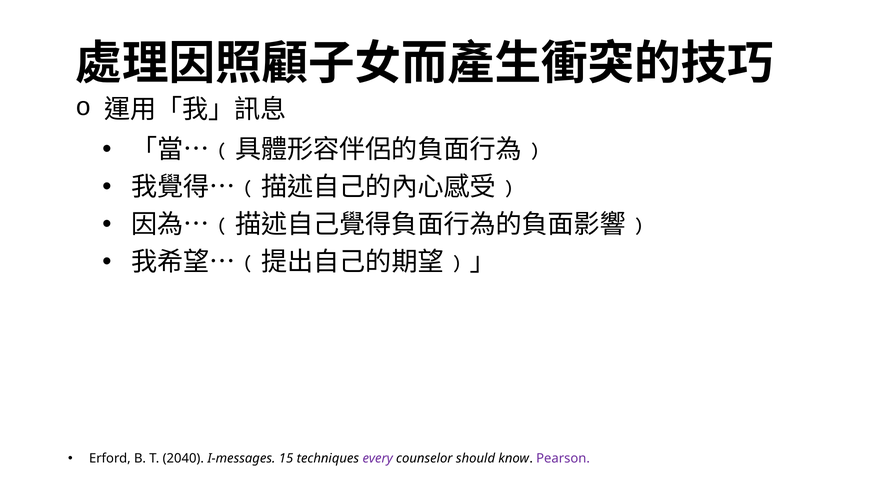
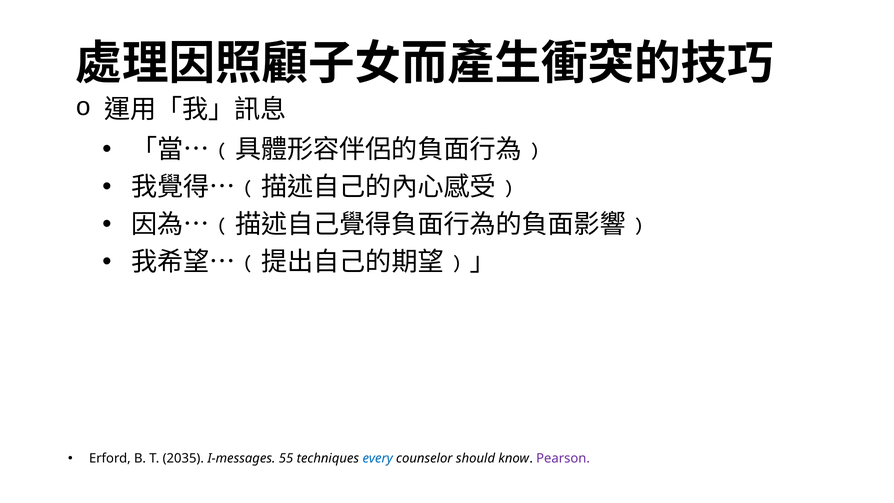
2040: 2040 -> 2035
15: 15 -> 55
every colour: purple -> blue
